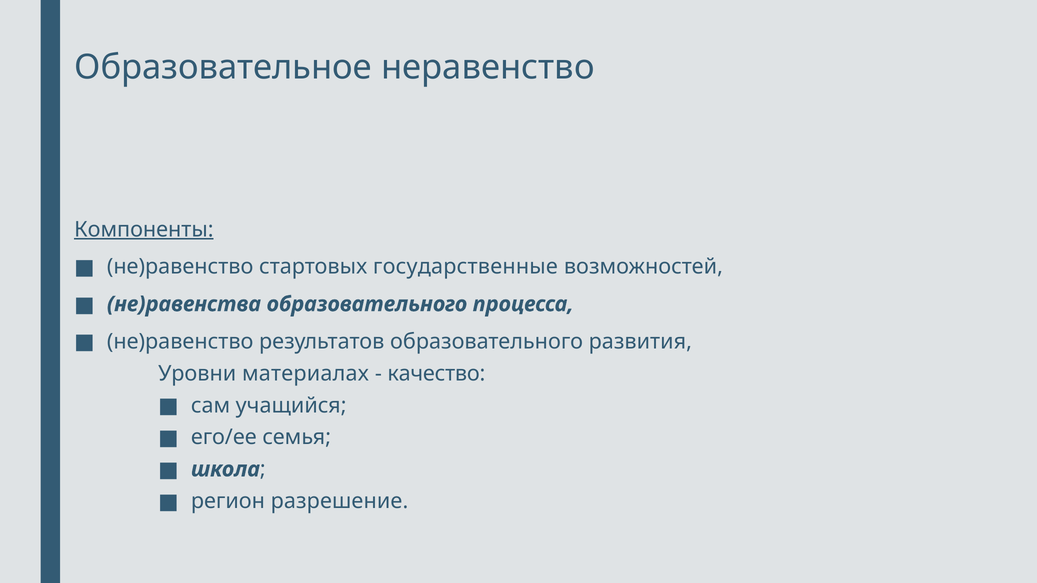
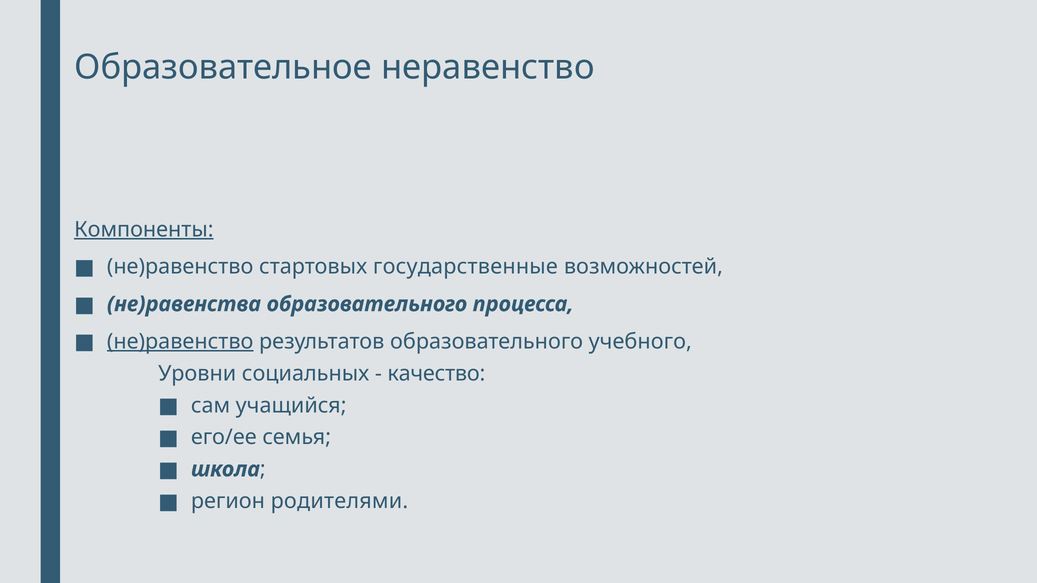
не)равенство at (180, 342) underline: none -> present
развития: развития -> учебного
материалах: материалах -> социальных
разрешение: разрешение -> родителями
